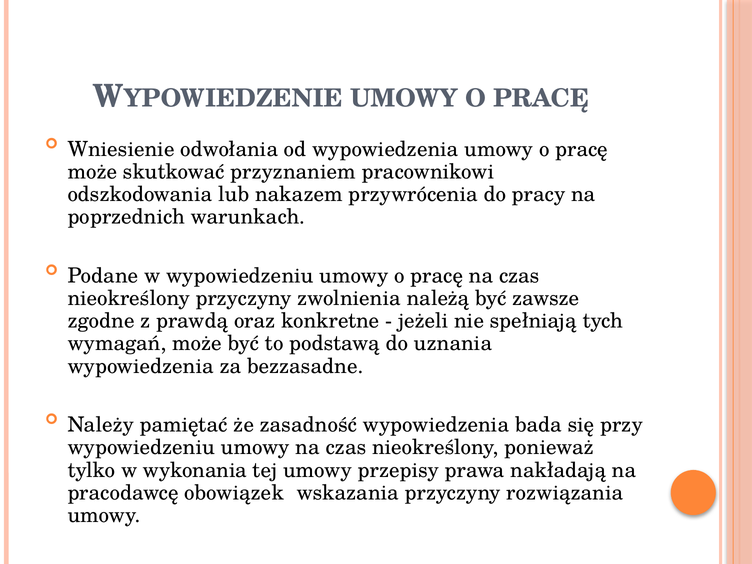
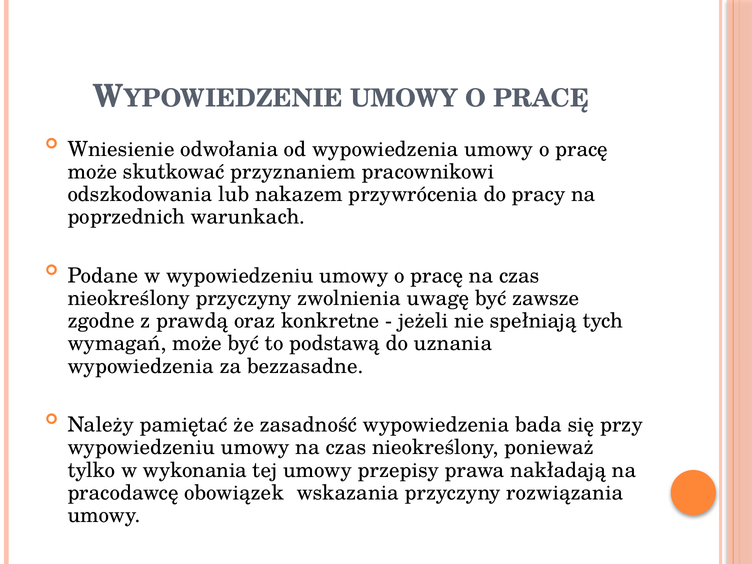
należą: należą -> uwagę
